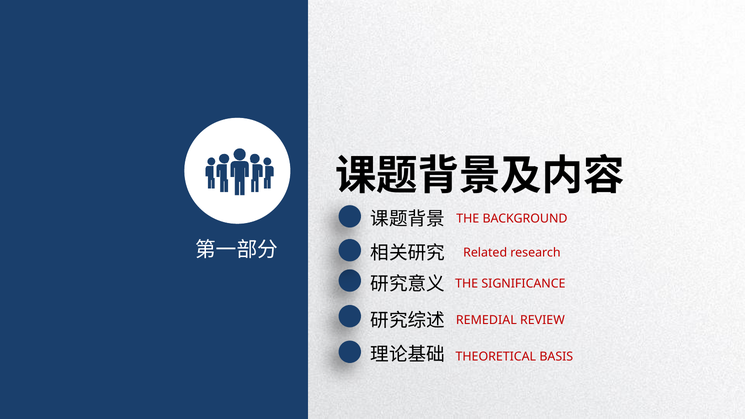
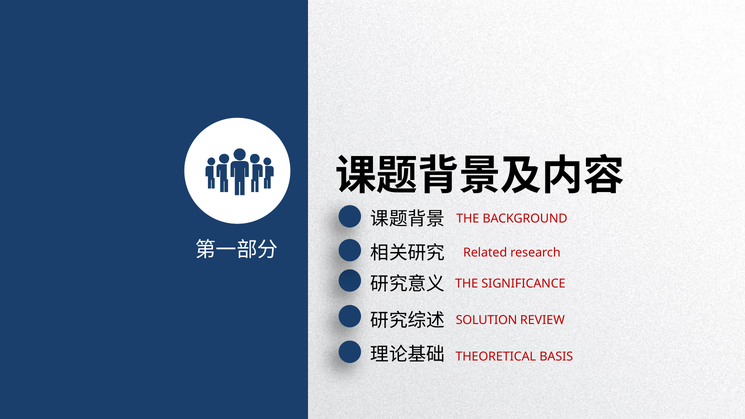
REMEDIAL: REMEDIAL -> SOLUTION
